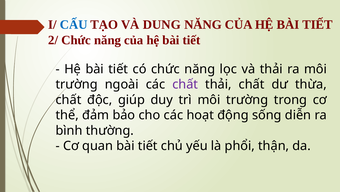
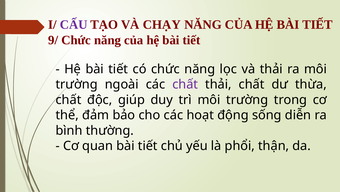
CẤU colour: blue -> purple
DUNG: DUNG -> CHẠY
2/: 2/ -> 9/
